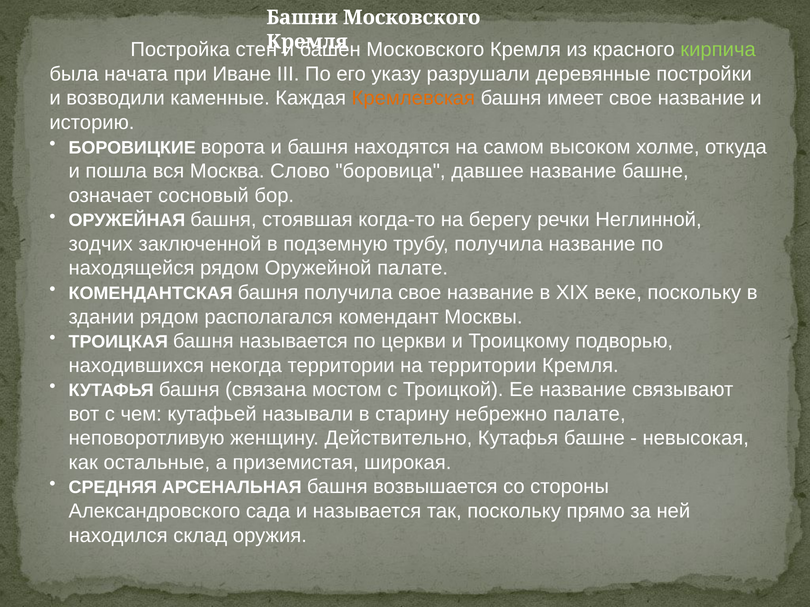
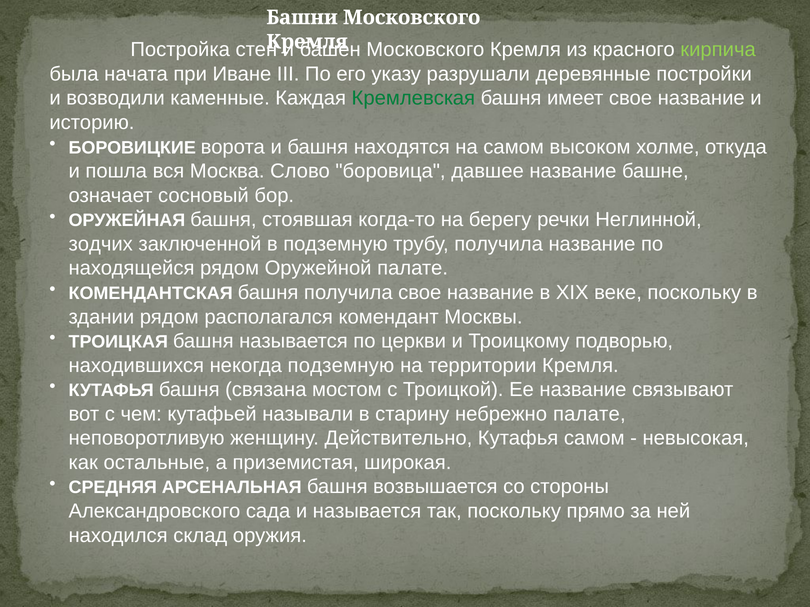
Кремлевская colour: orange -> green
некогда территории: территории -> подземную
Кутафья башне: башне -> самом
